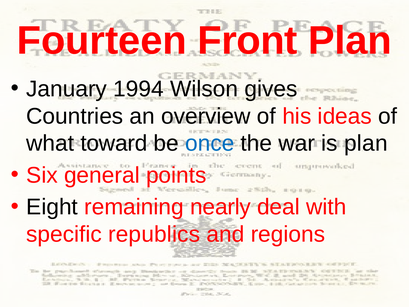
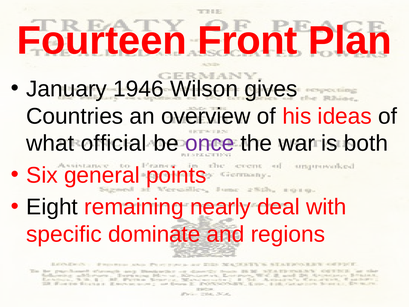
1994: 1994 -> 1946
toward: toward -> official
once colour: blue -> purple
is plan: plan -> both
republics: republics -> dominate
